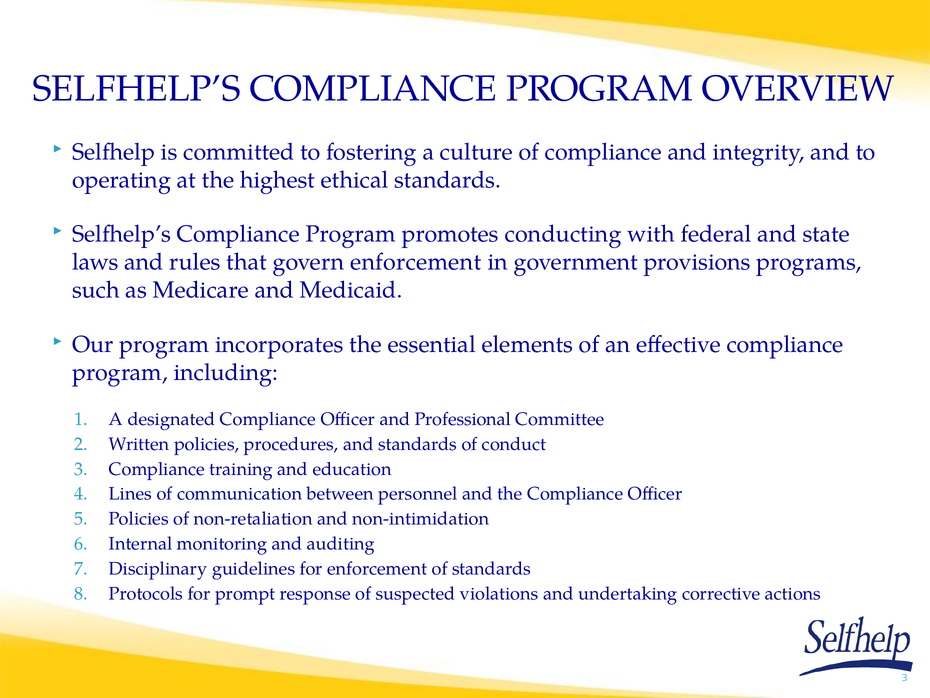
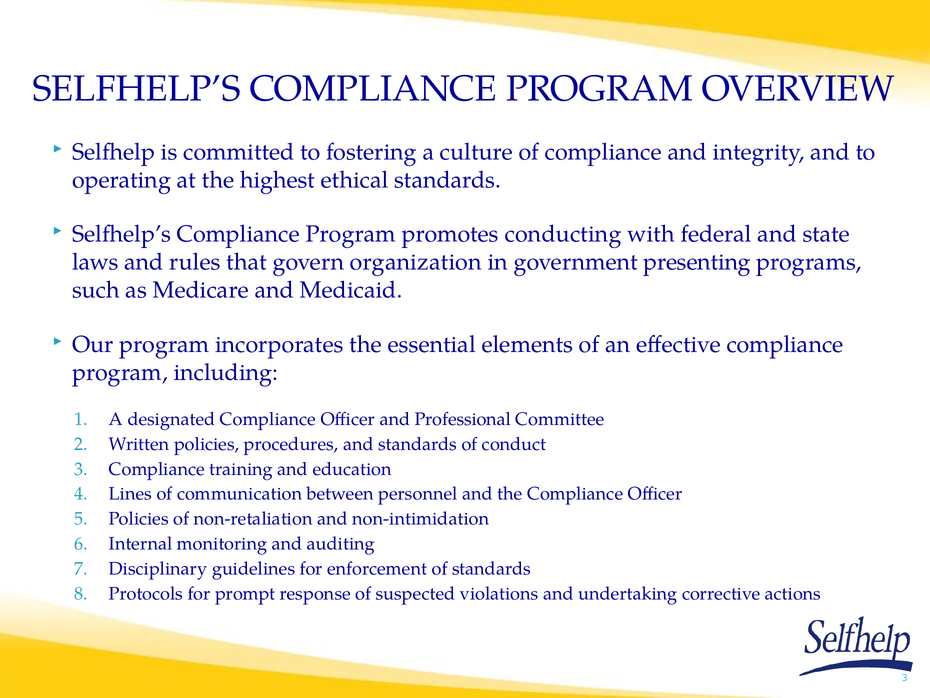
govern enforcement: enforcement -> organization
provisions: provisions -> presenting
